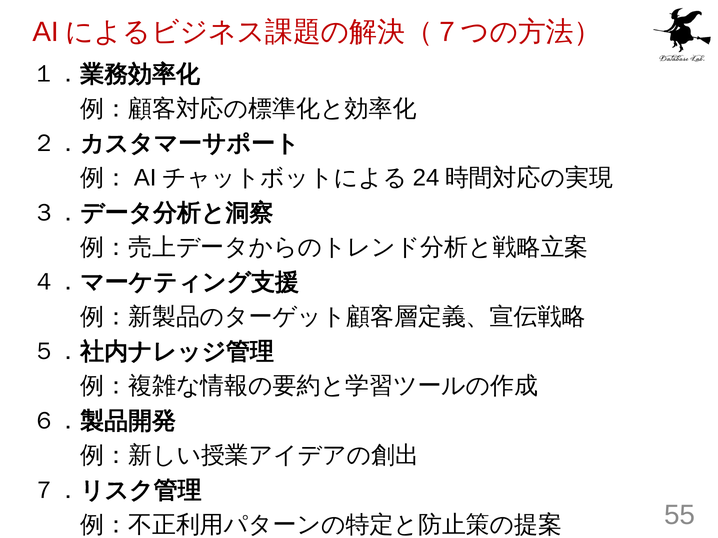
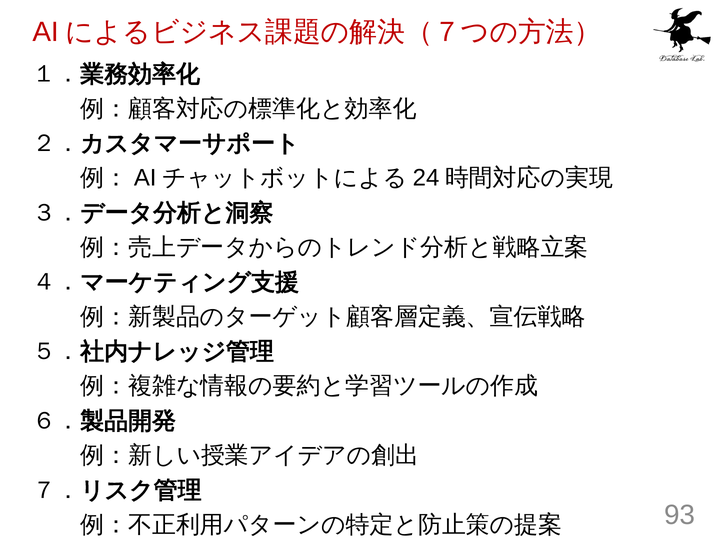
55: 55 -> 93
